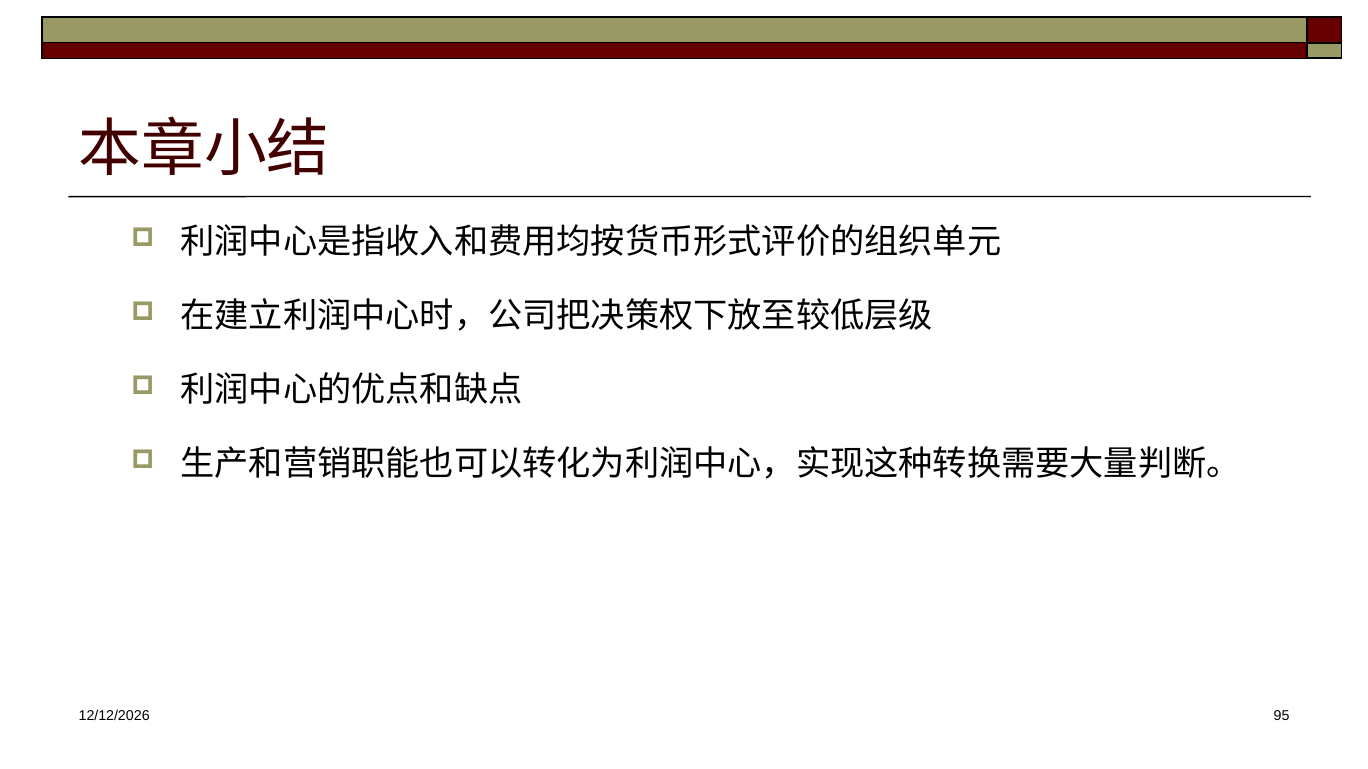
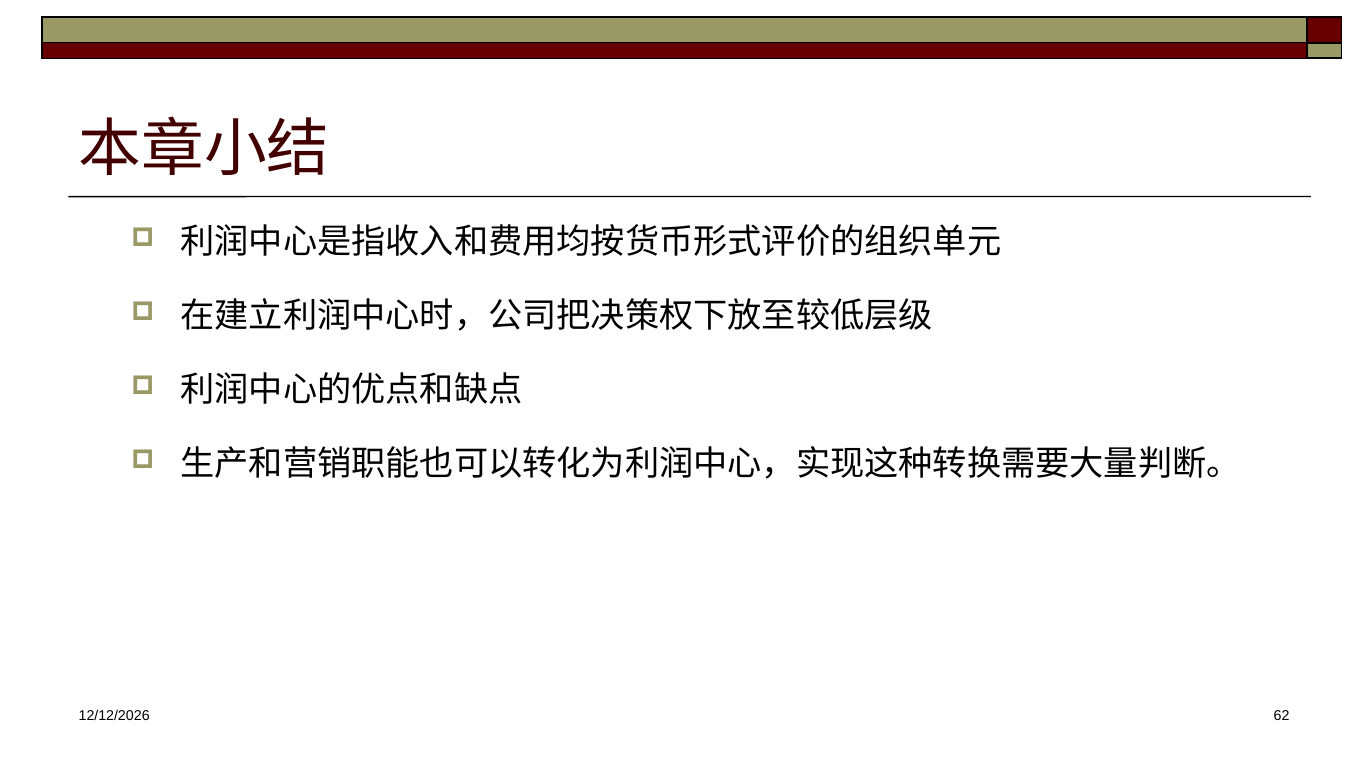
95: 95 -> 62
